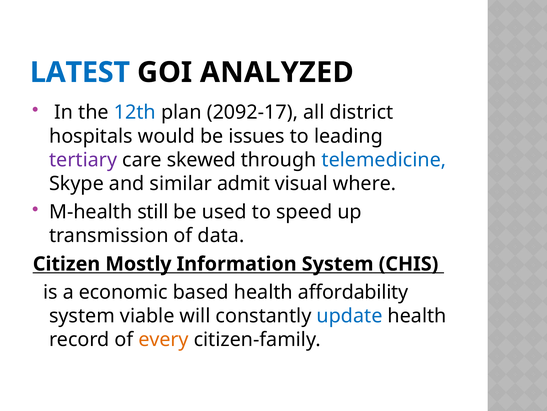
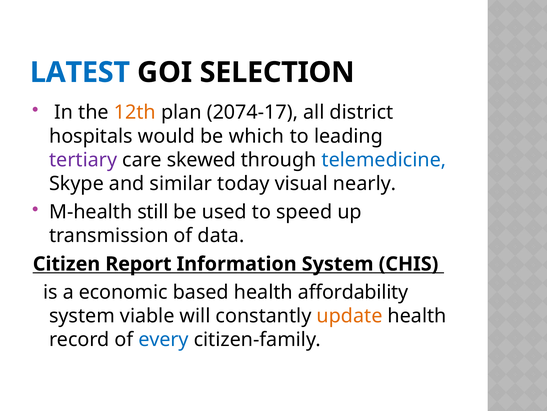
ANALYZED: ANALYZED -> SELECTION
12th colour: blue -> orange
2092-17: 2092-17 -> 2074-17
issues: issues -> which
admit: admit -> today
where: where -> nearly
Mostly: Mostly -> Report
update colour: blue -> orange
every colour: orange -> blue
